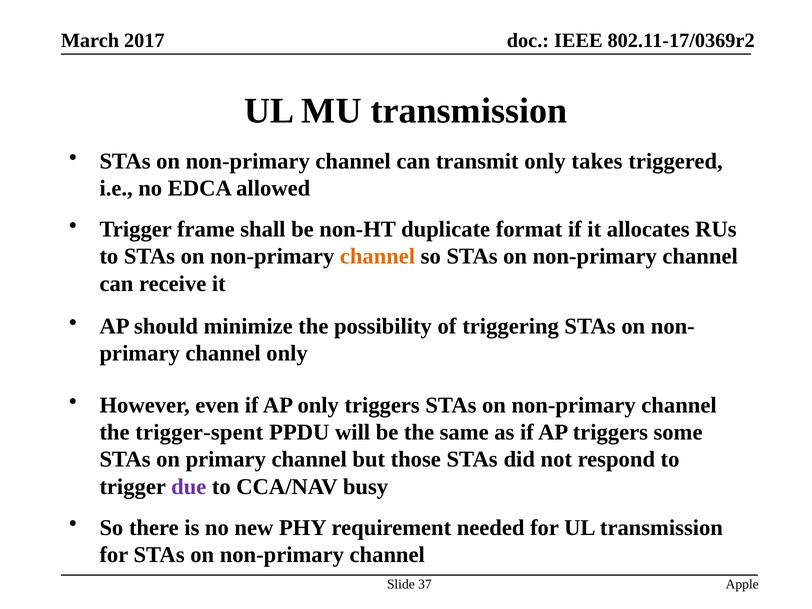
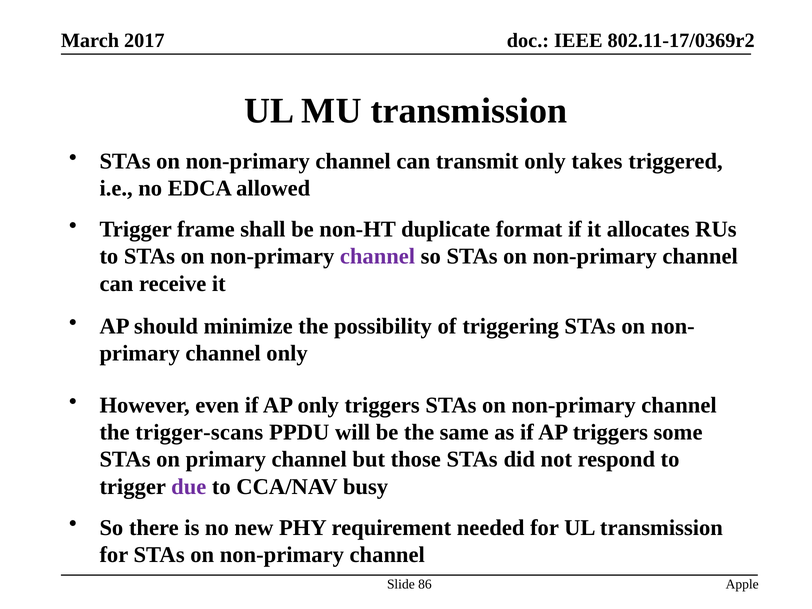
channel at (378, 257) colour: orange -> purple
trigger-spent: trigger-spent -> trigger-scans
37: 37 -> 86
